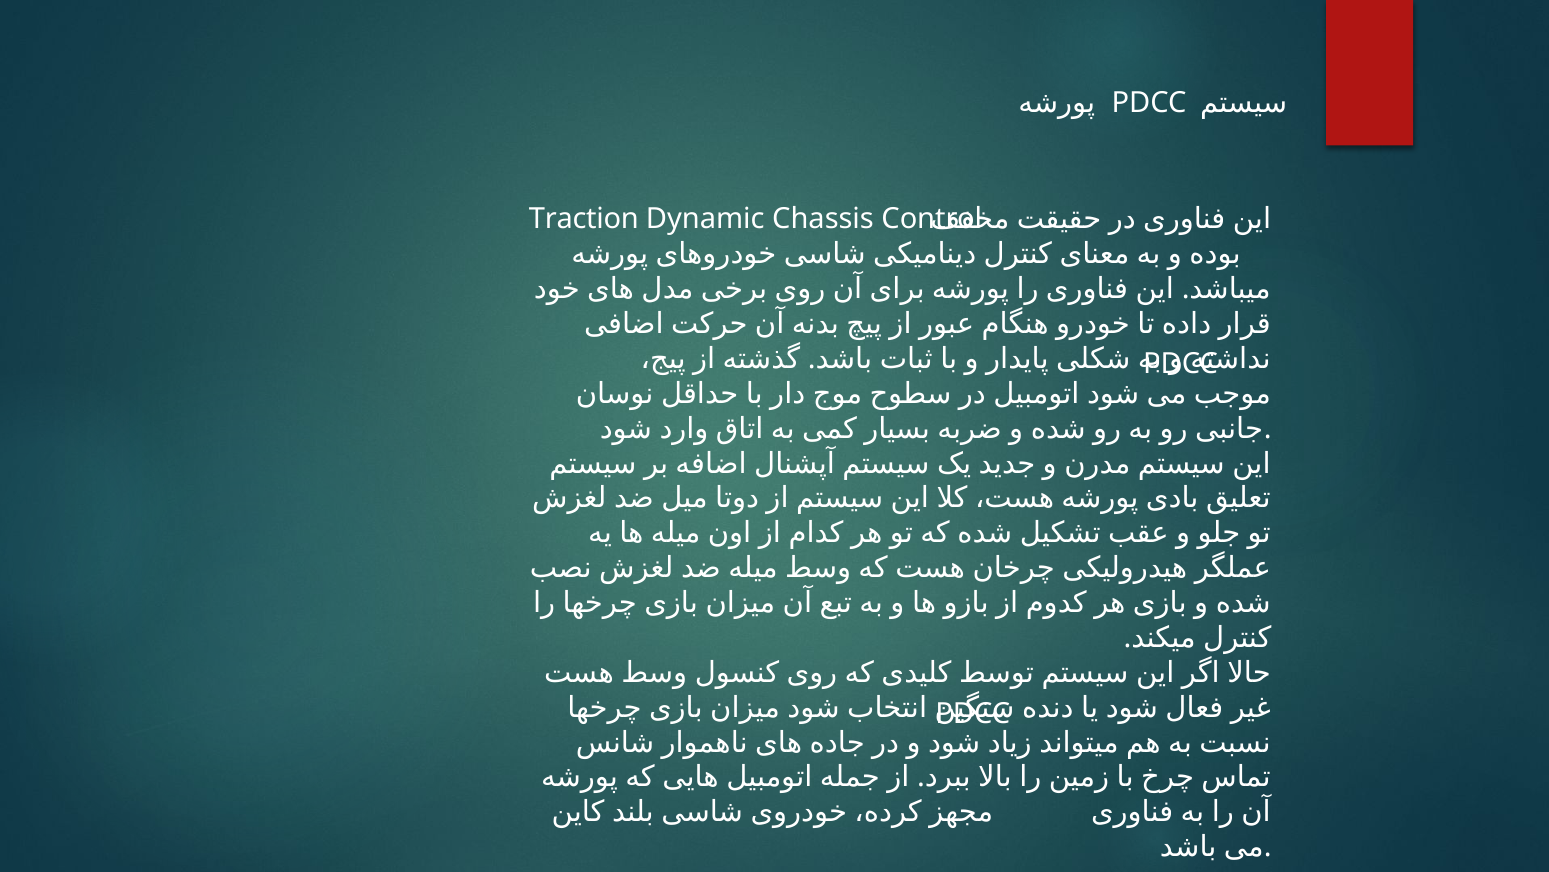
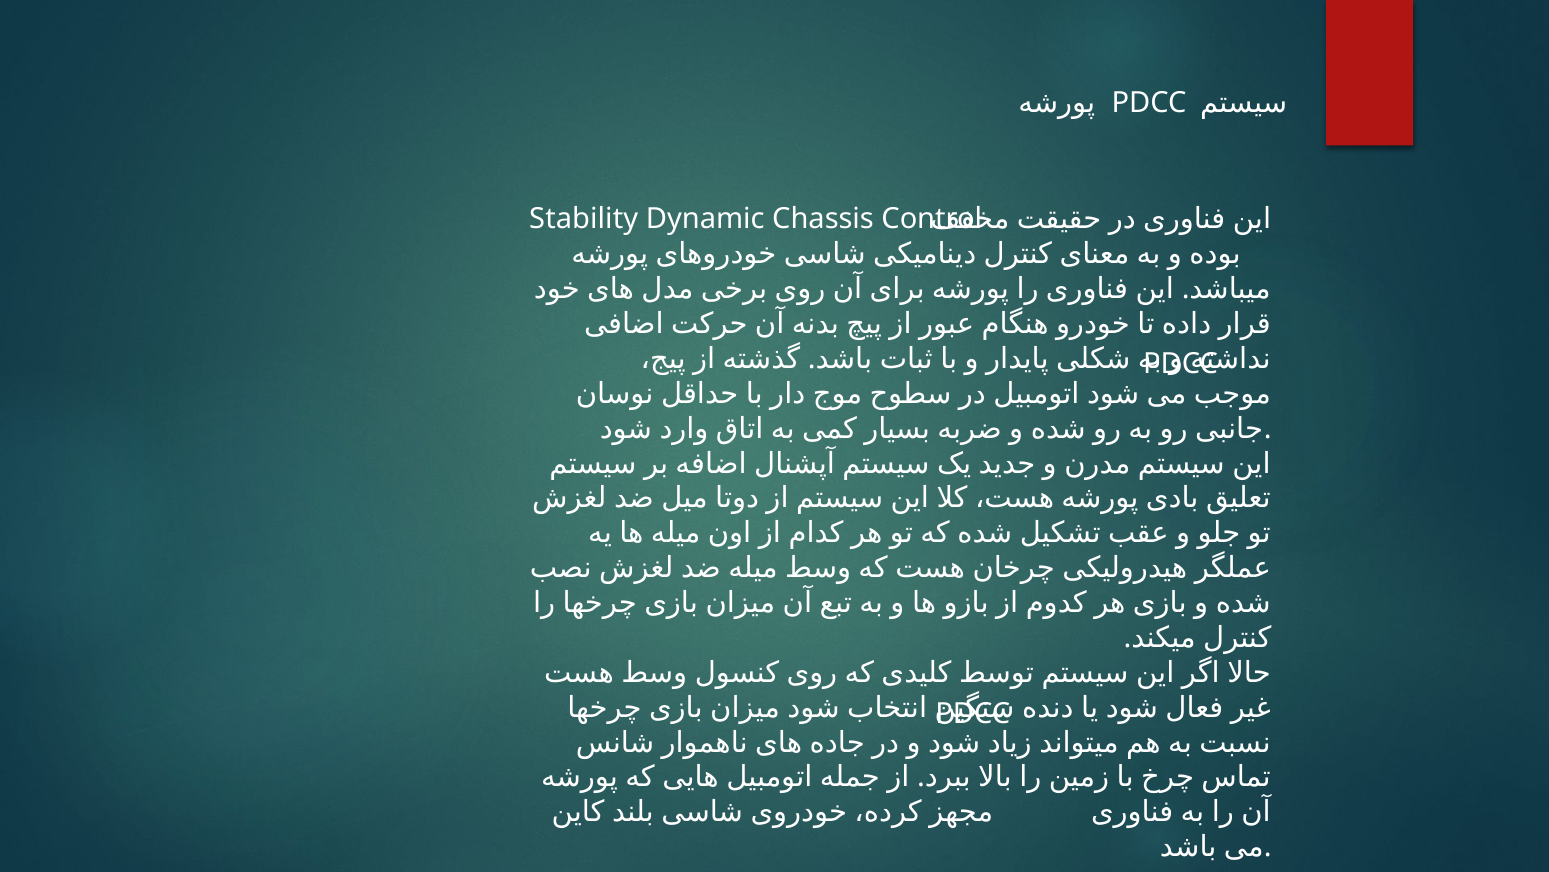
Traction: Traction -> Stability
